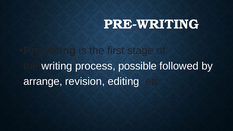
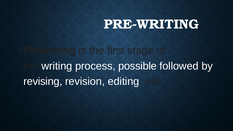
arrange: arrange -> revising
